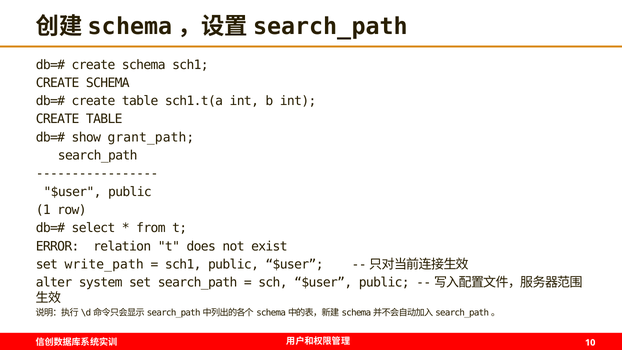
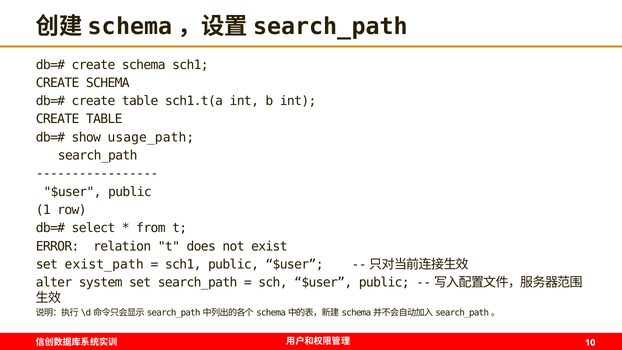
grant_path: grant_path -> usage_path
write_path: write_path -> exist_path
